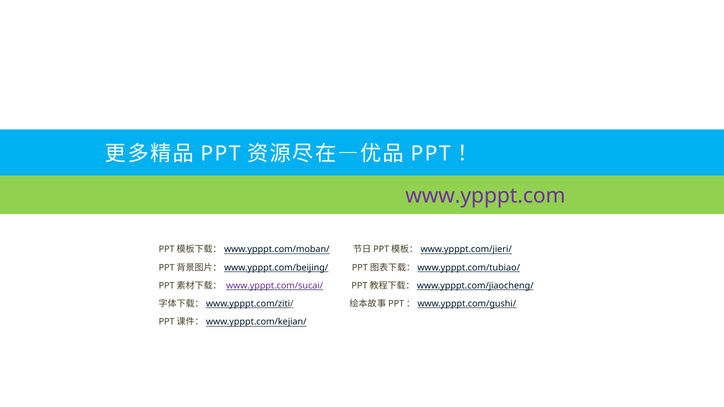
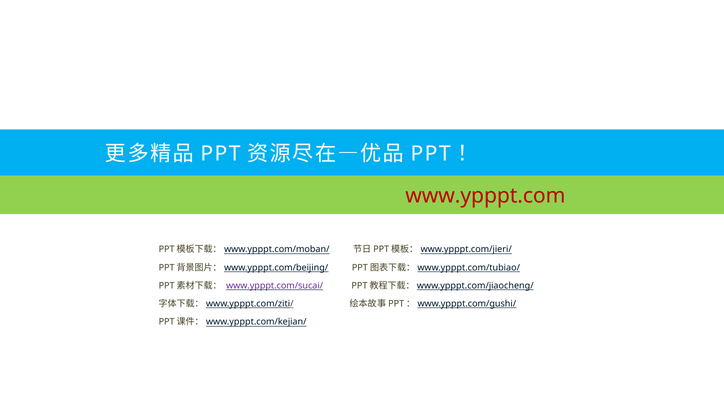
www.ypppt.com colour: purple -> red
